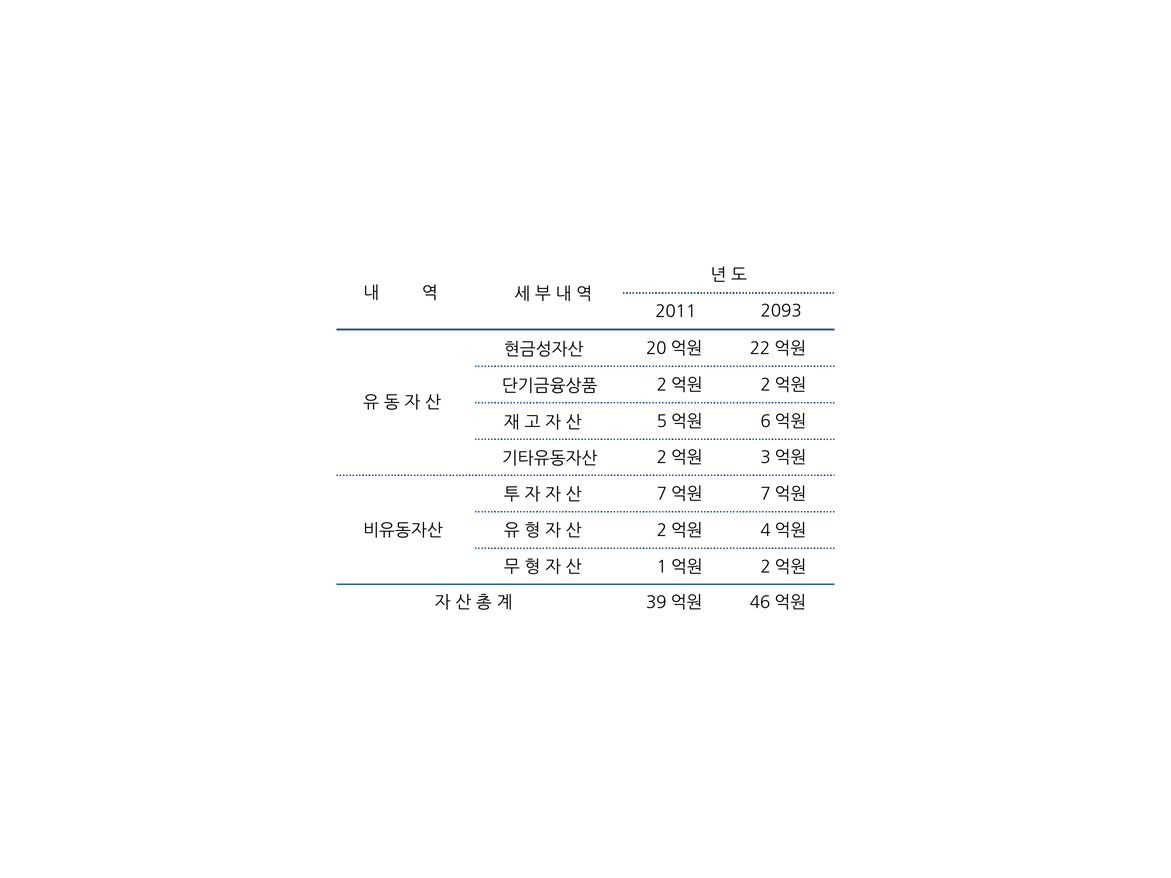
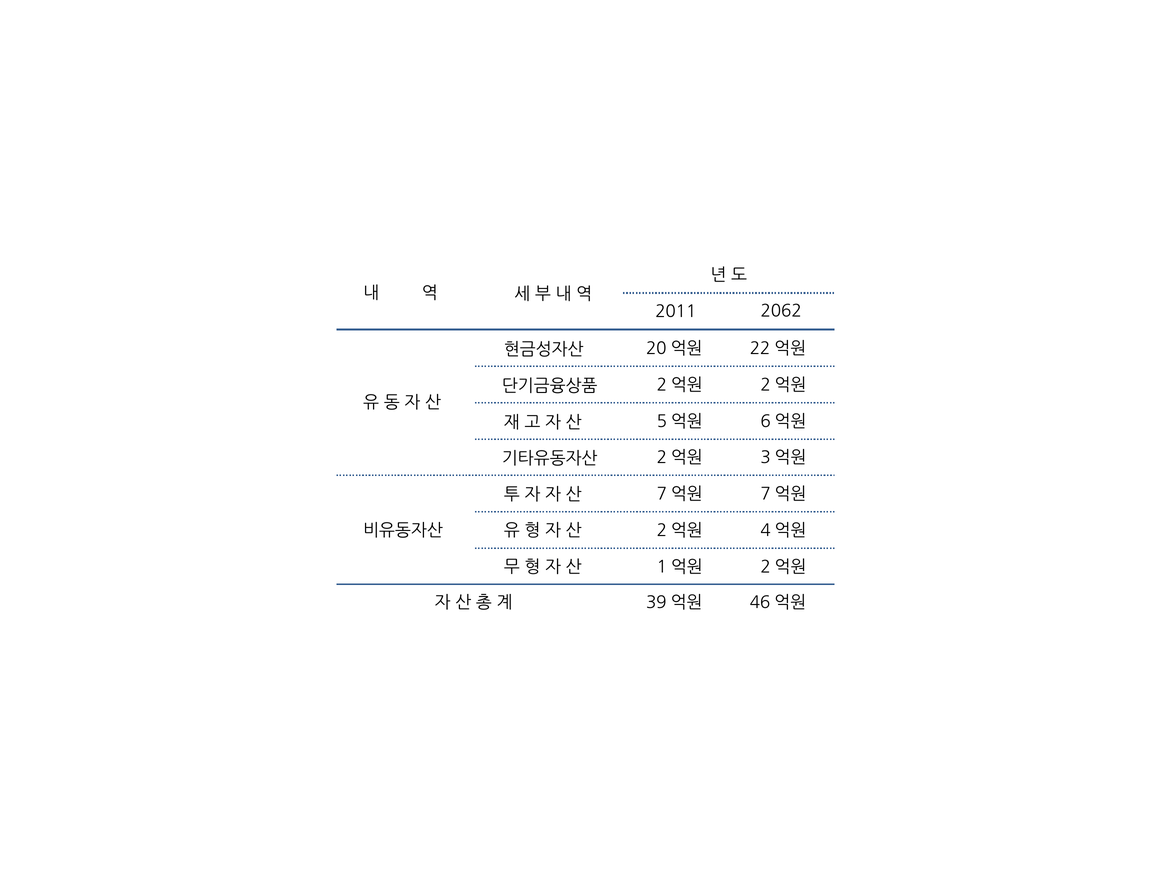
2093: 2093 -> 2062
